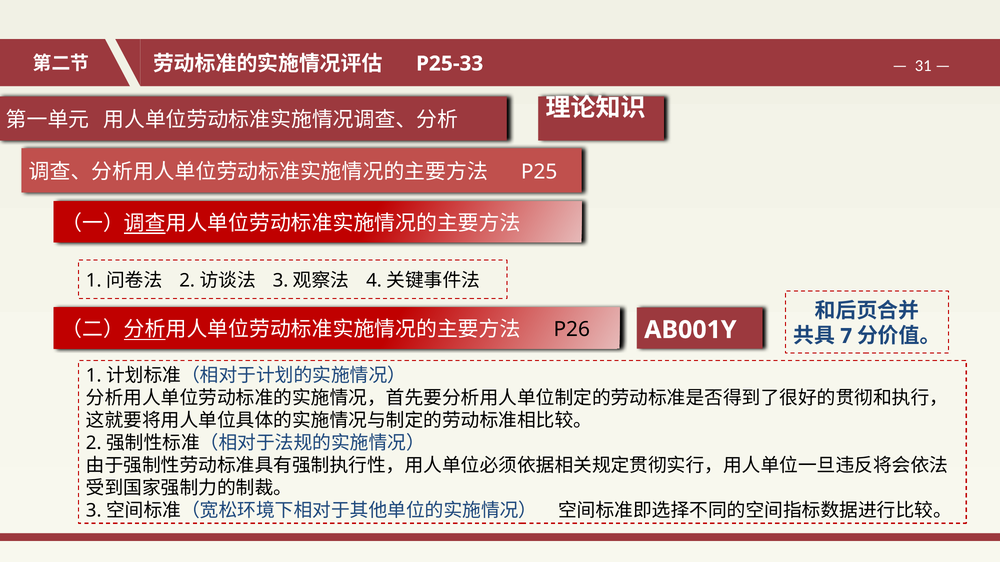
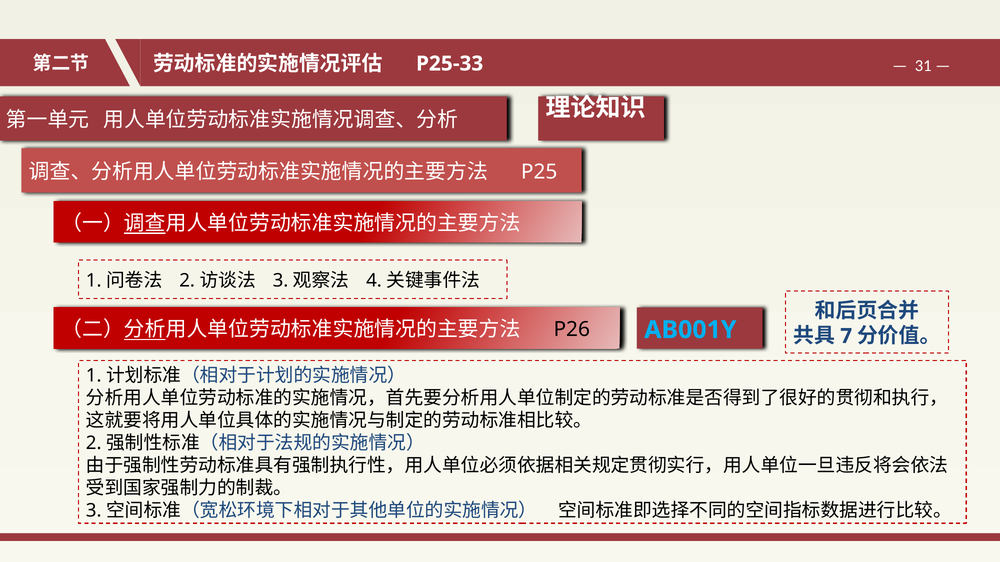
AB001Y colour: white -> light blue
